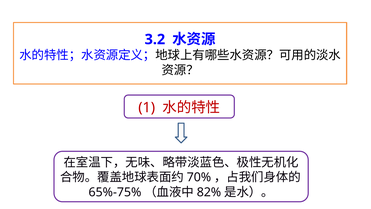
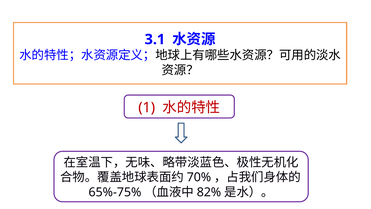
3.2: 3.2 -> 3.1
